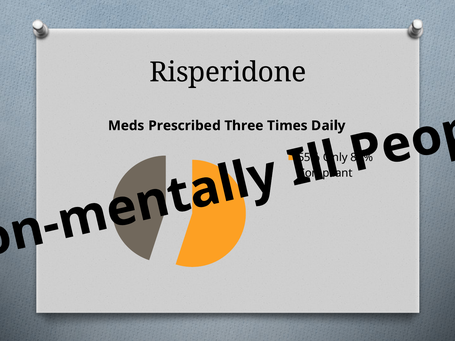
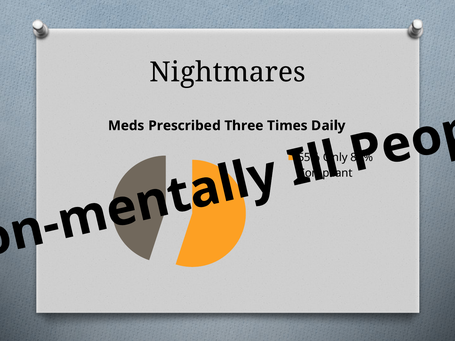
Risperidone: Risperidone -> Nightmares
